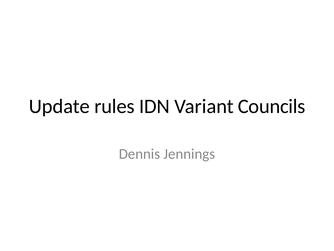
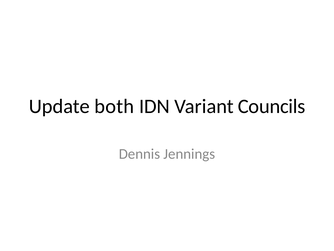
rules: rules -> both
